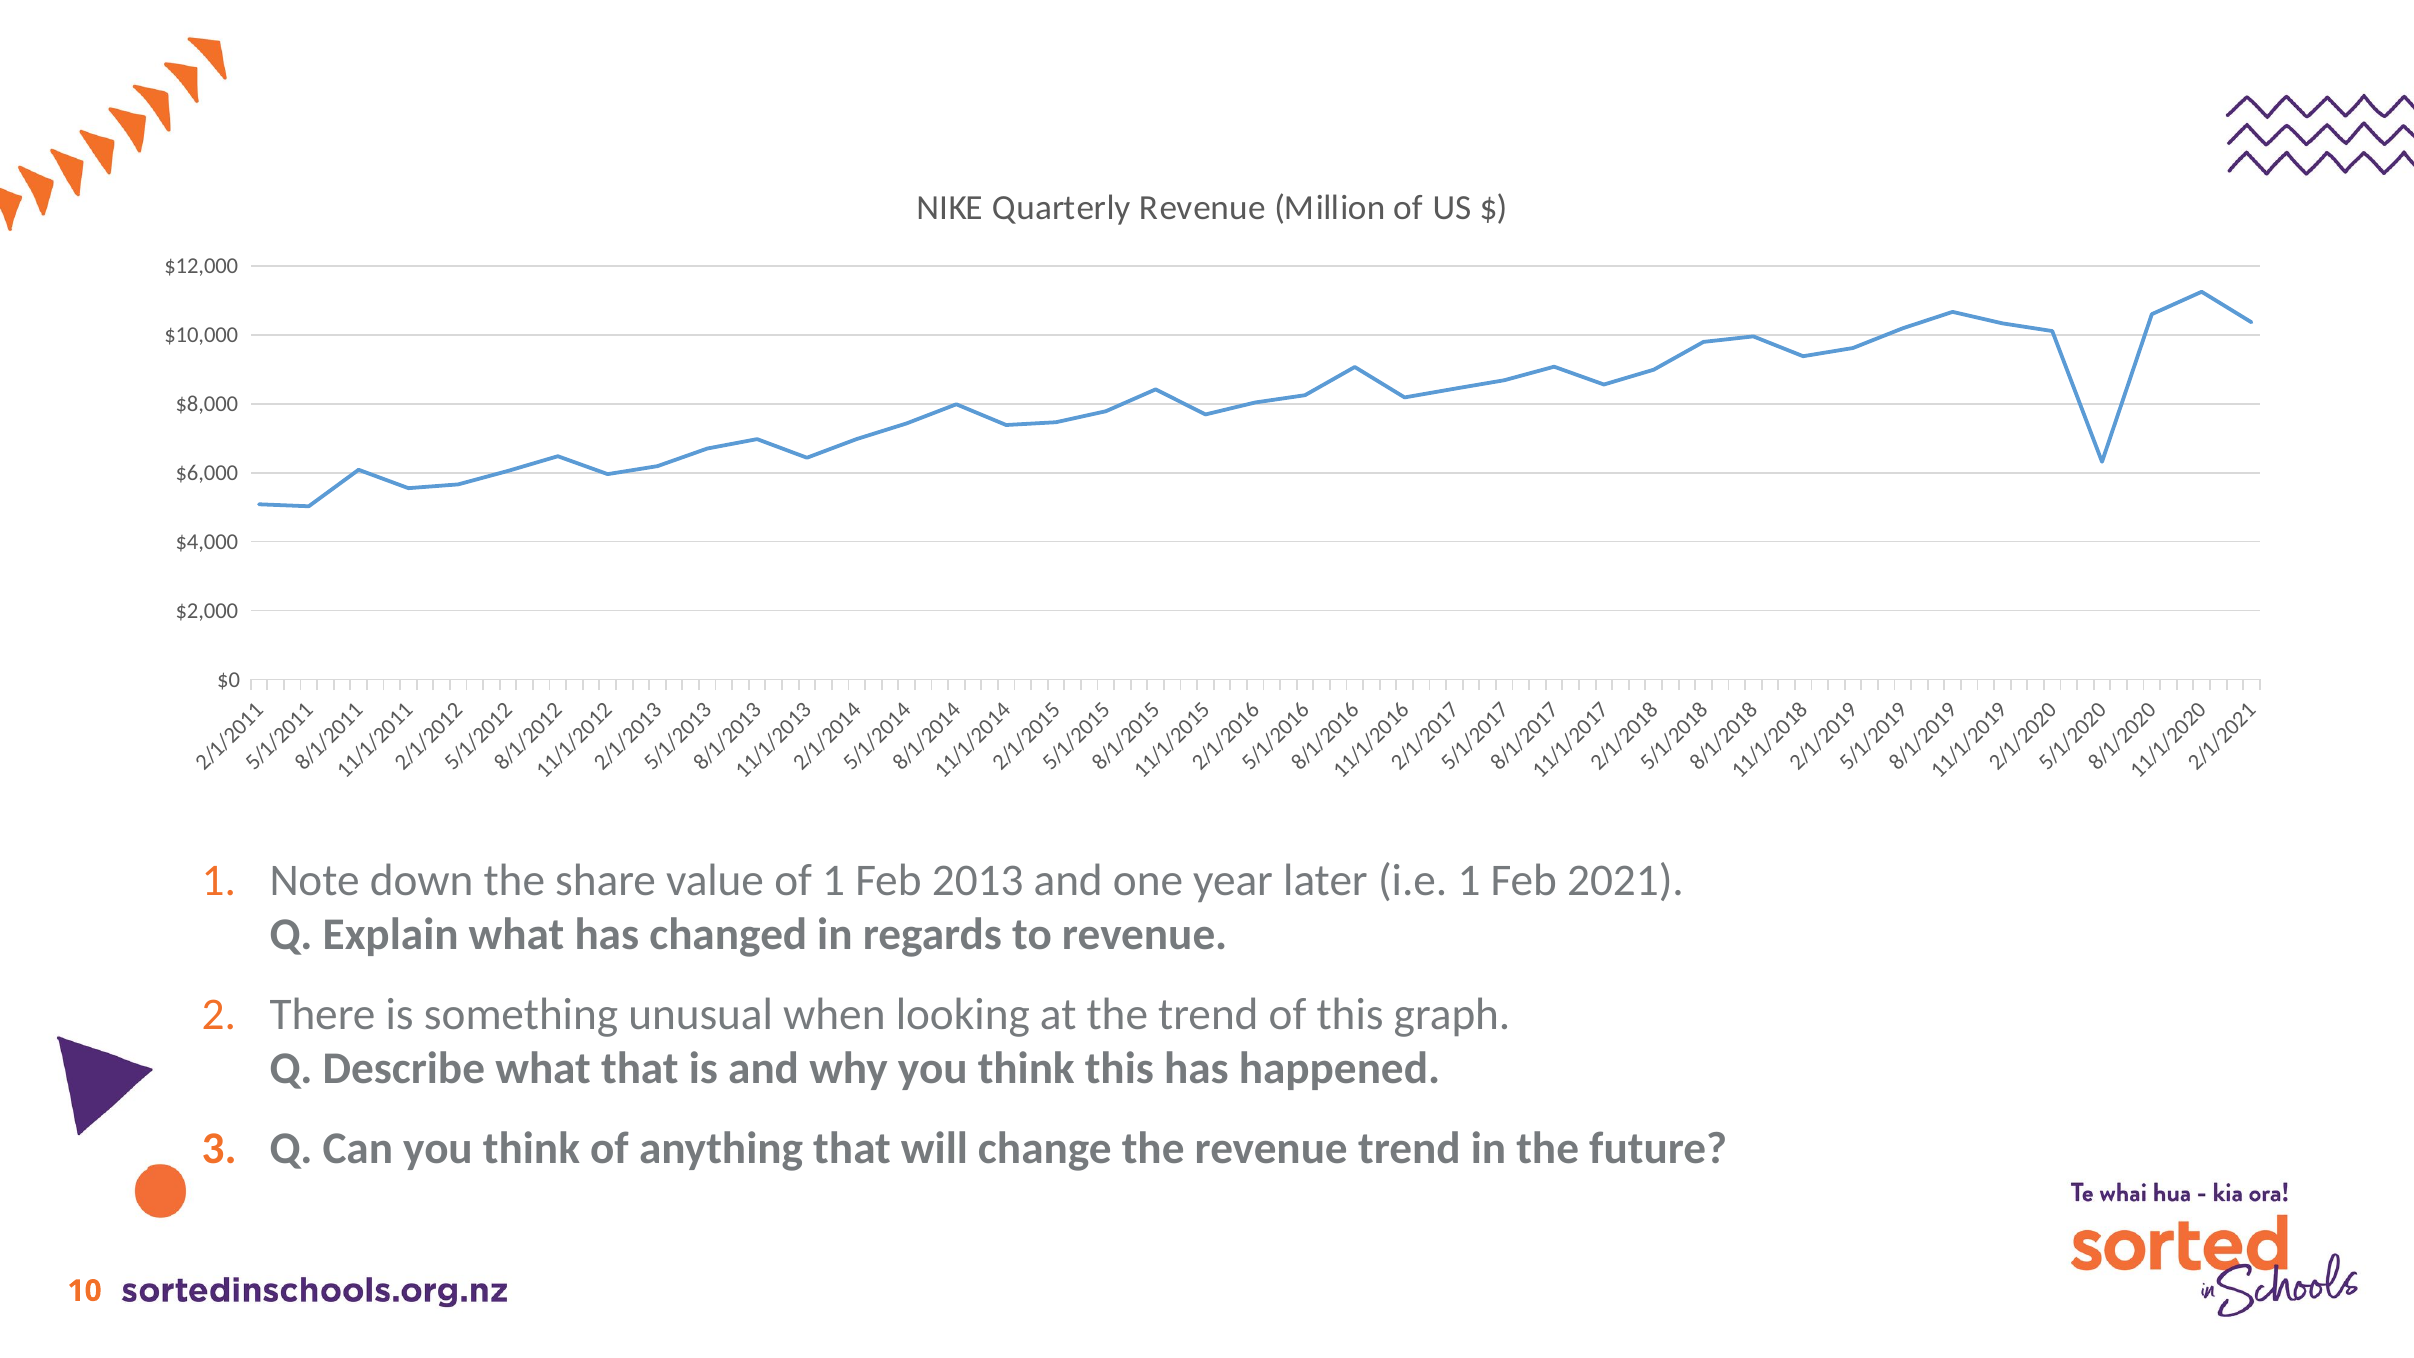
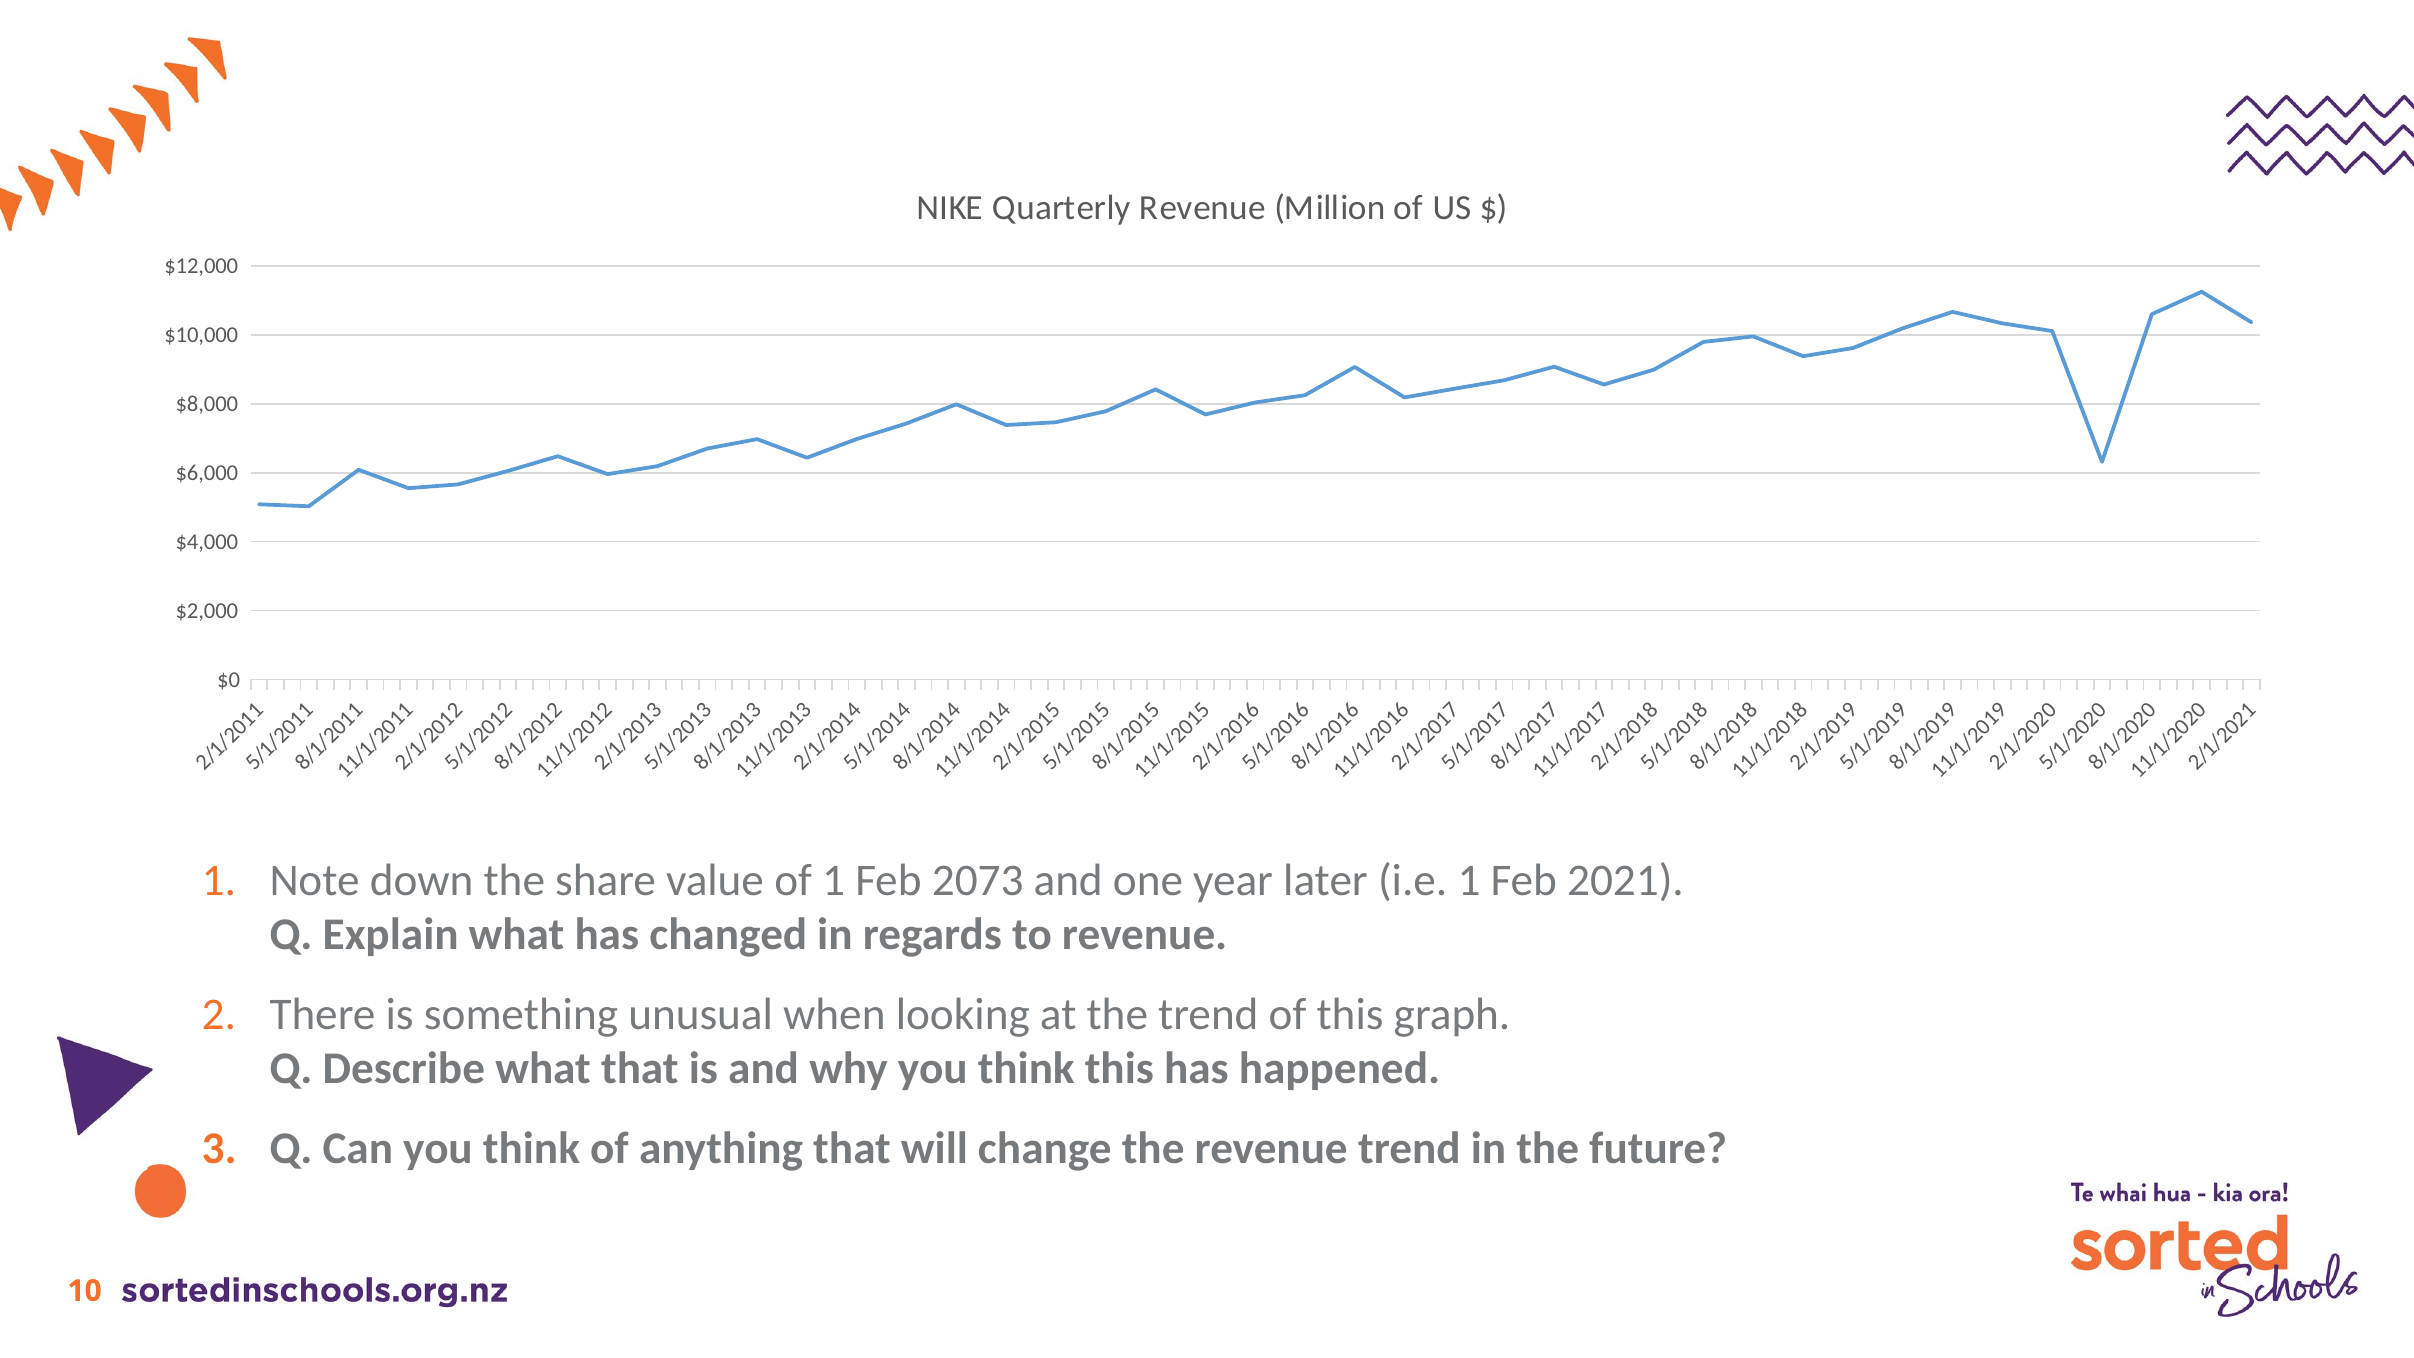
2013: 2013 -> 2073
